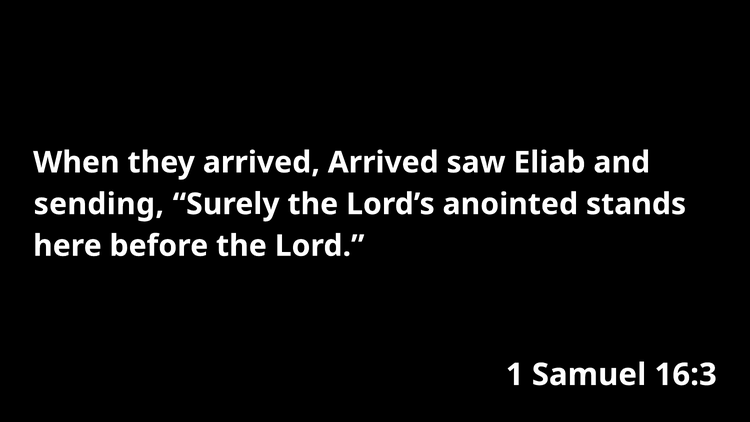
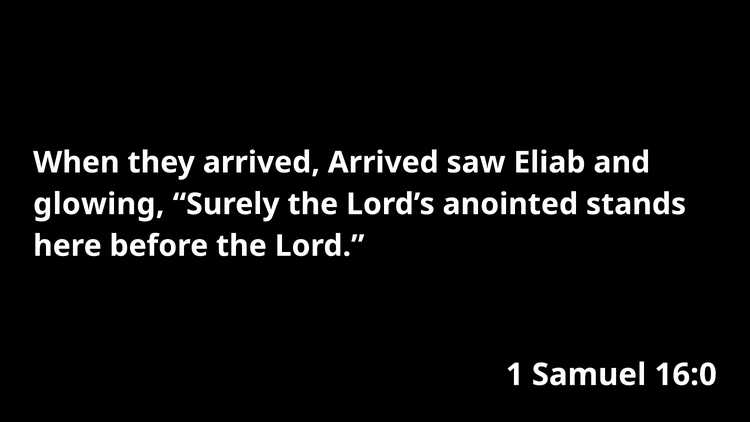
sending: sending -> glowing
16:3: 16:3 -> 16:0
